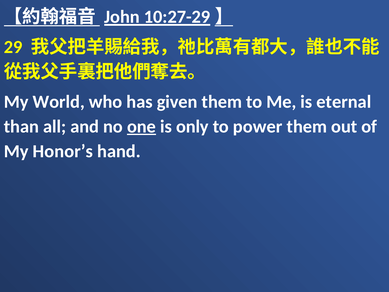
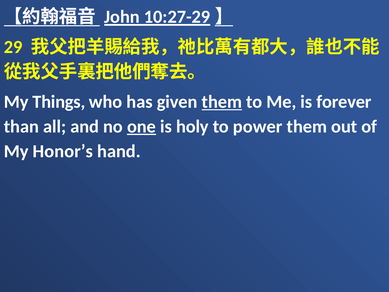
World: World -> Things
them at (222, 102) underline: none -> present
eternal: eternal -> forever
only: only -> holy
